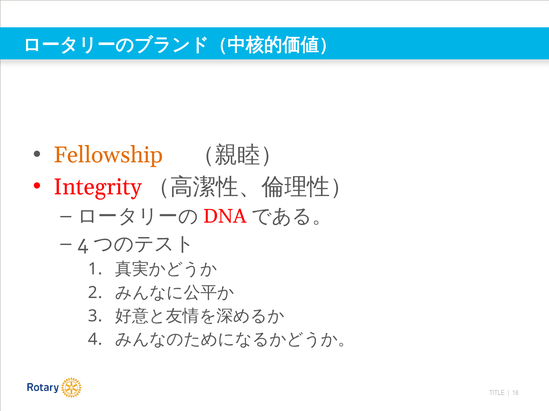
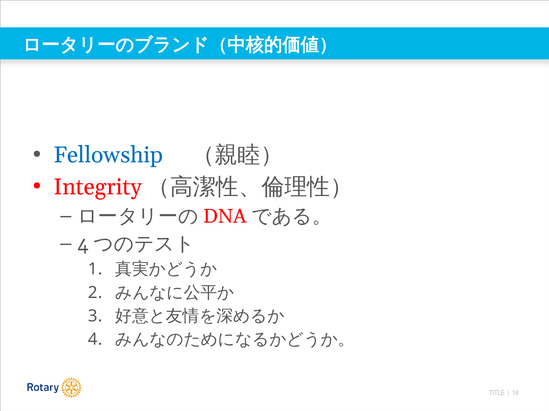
Fellowship colour: orange -> blue
